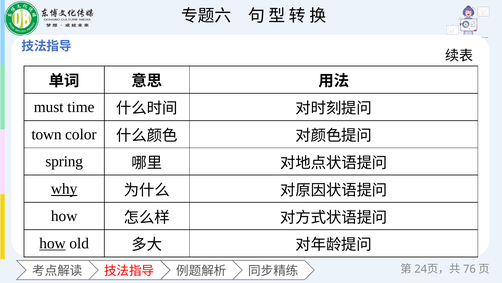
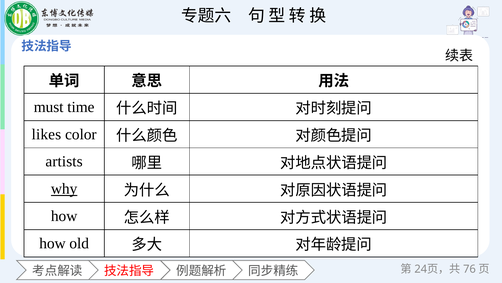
town: town -> likes
spring: spring -> artists
how at (52, 243) underline: present -> none
